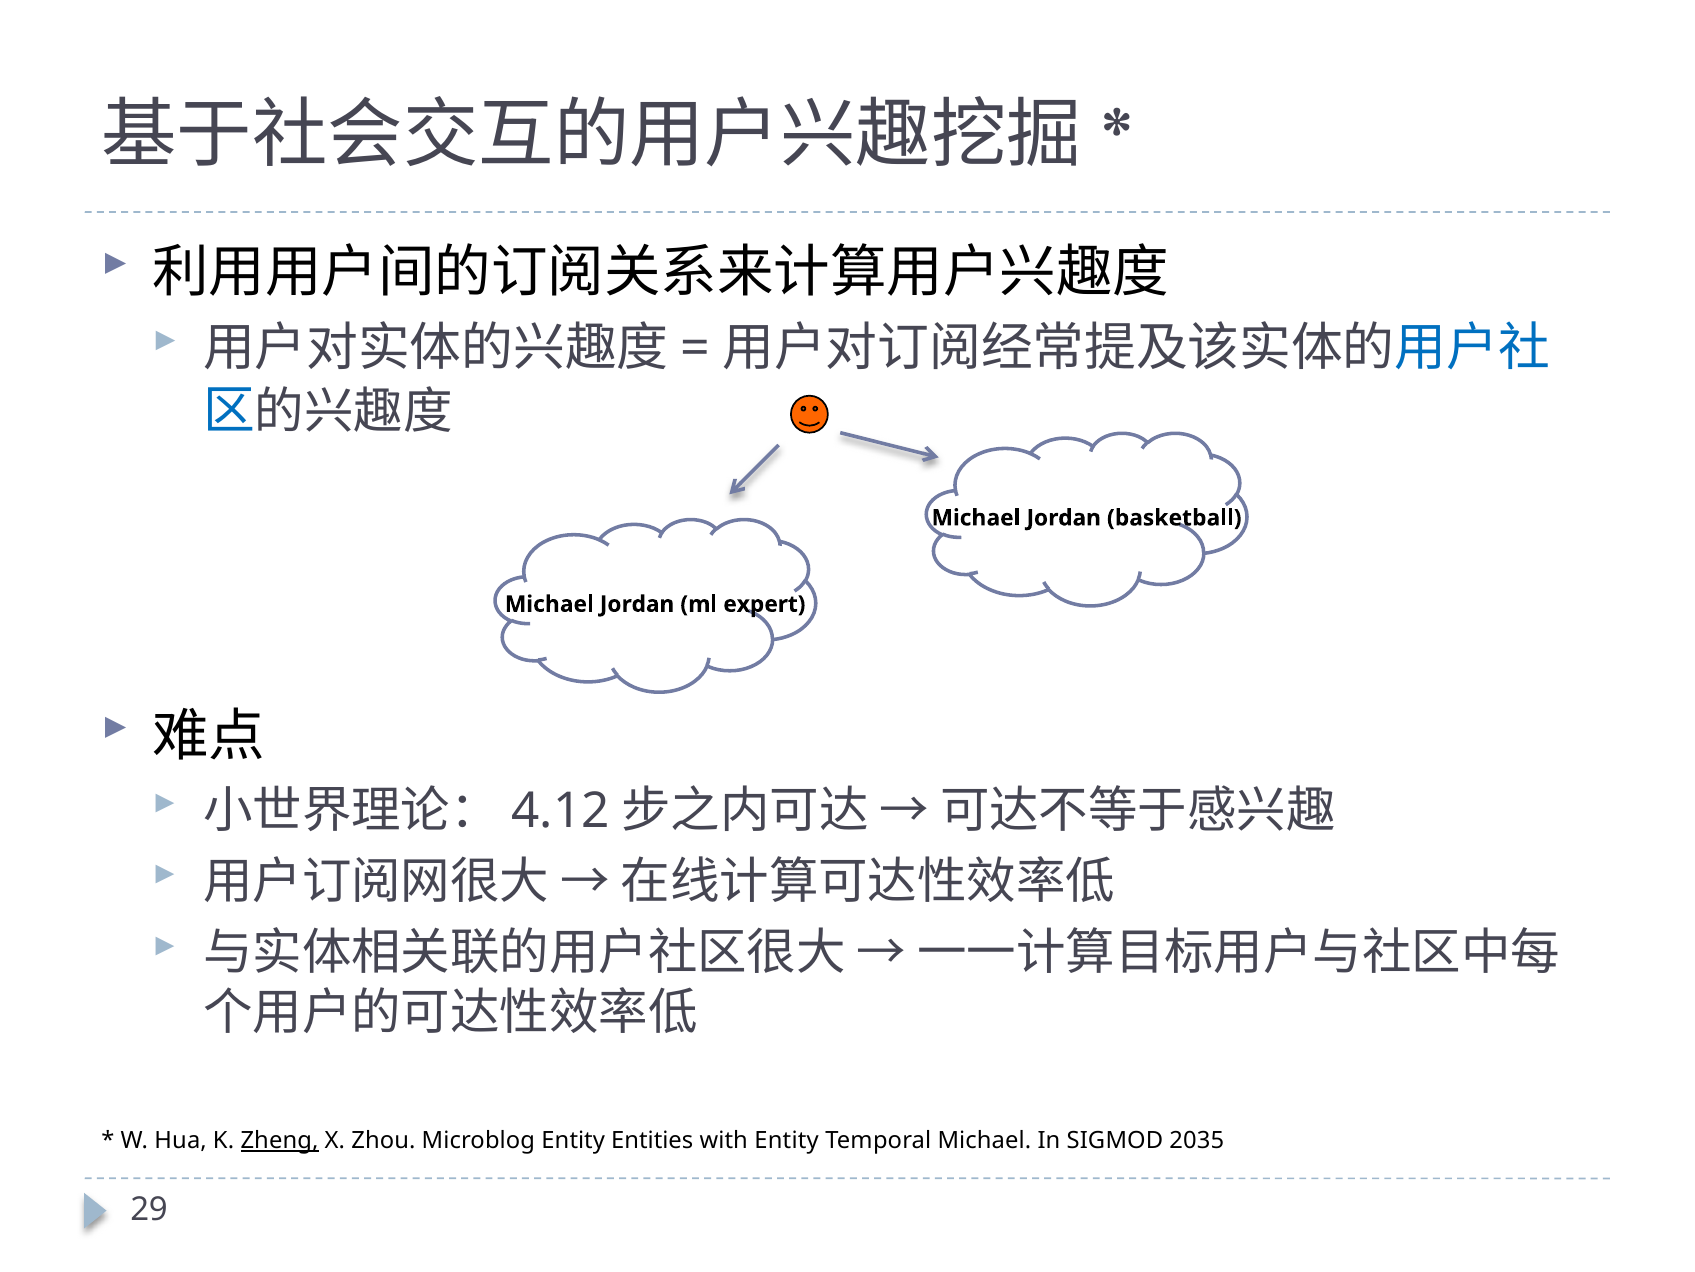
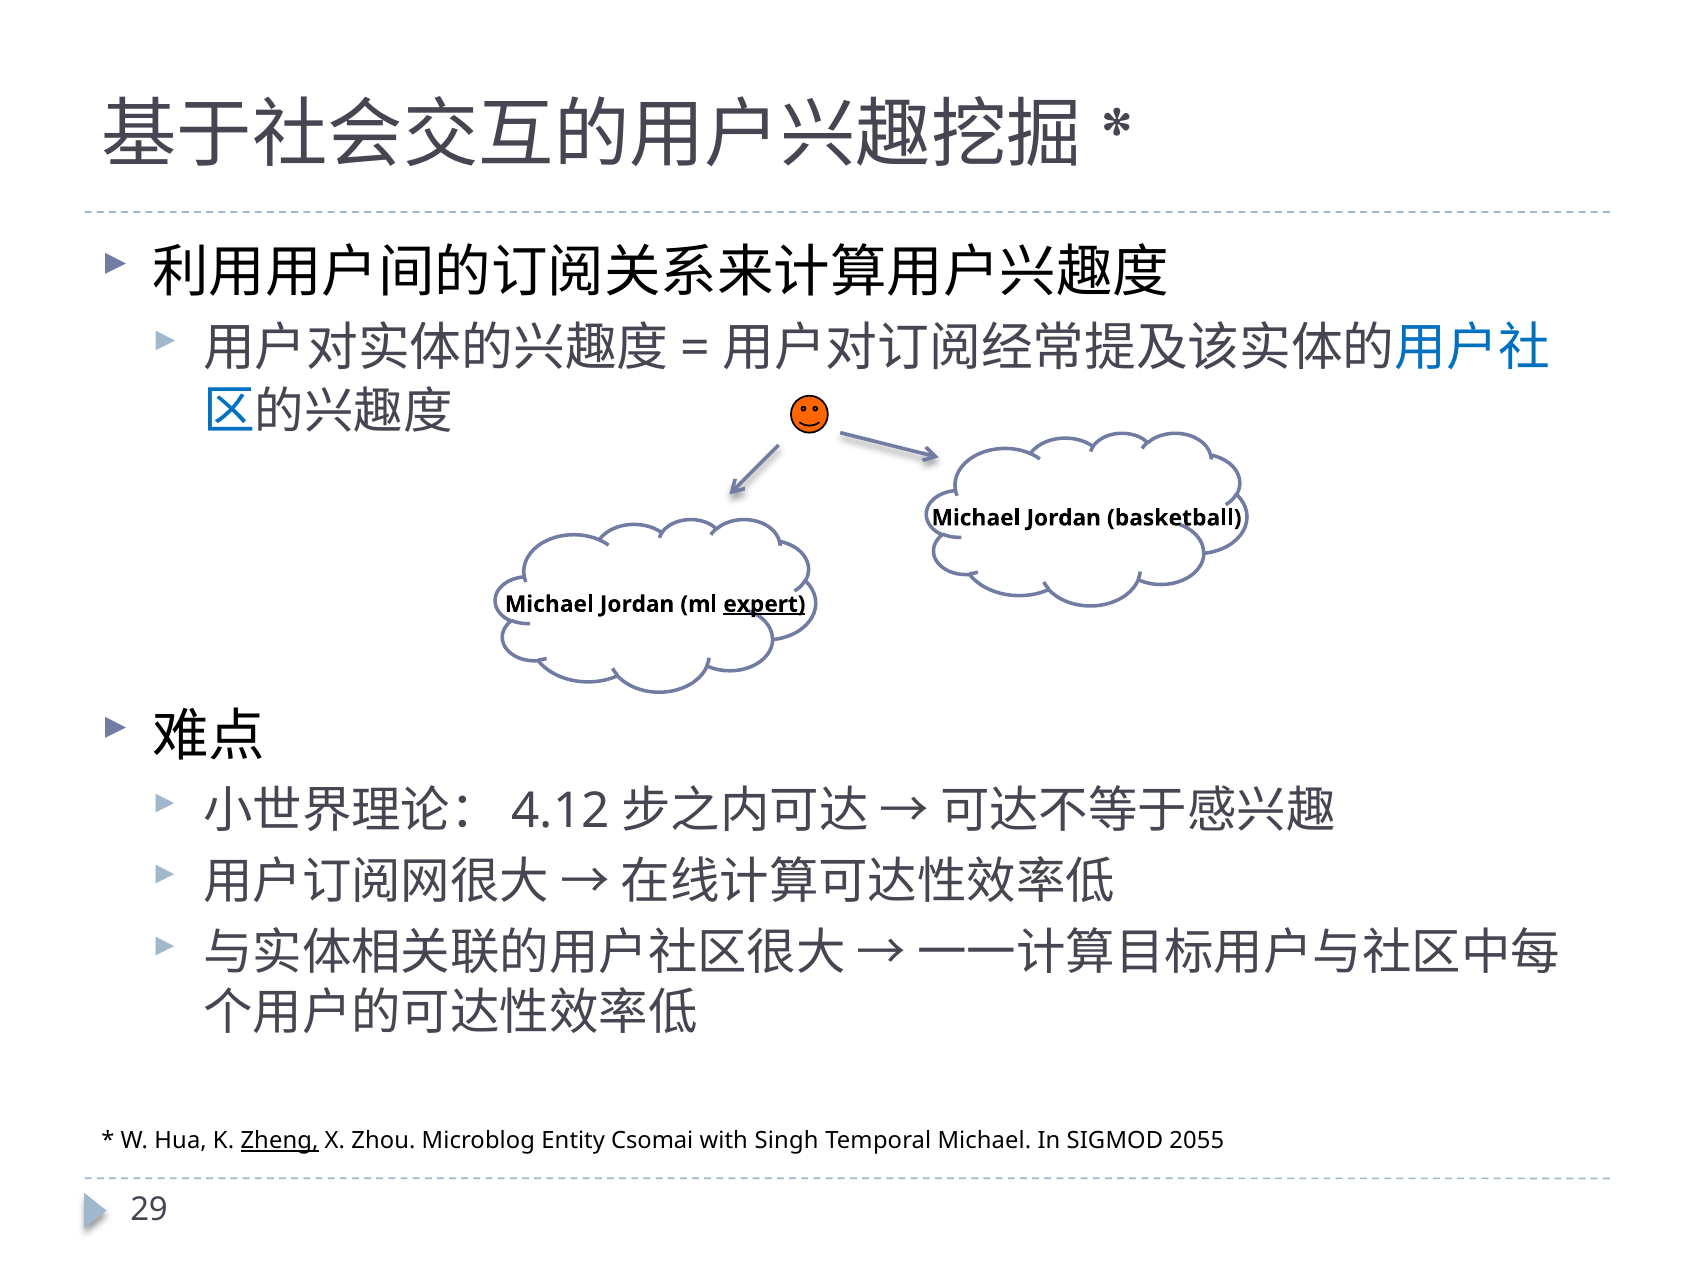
expert underline: none -> present
Entities: Entities -> Csomai
with Entity: Entity -> Singh
2035: 2035 -> 2055
